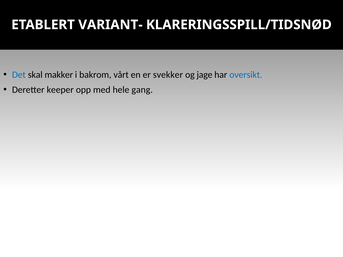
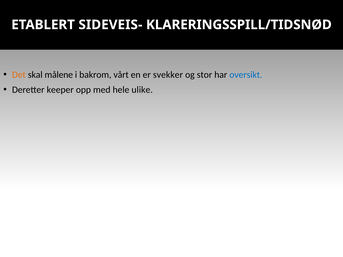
VARIANT-: VARIANT- -> SIDEVEIS-
Det colour: blue -> orange
makker: makker -> målene
jage: jage -> stor
gang: gang -> ulike
